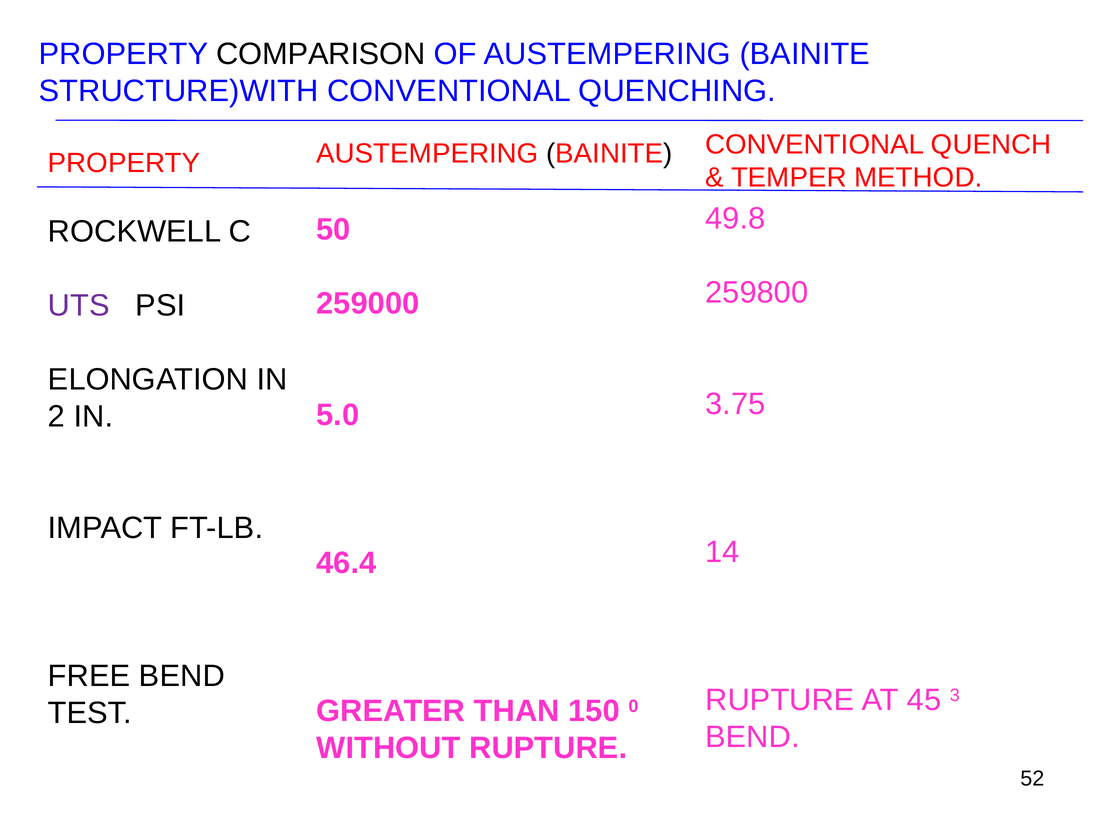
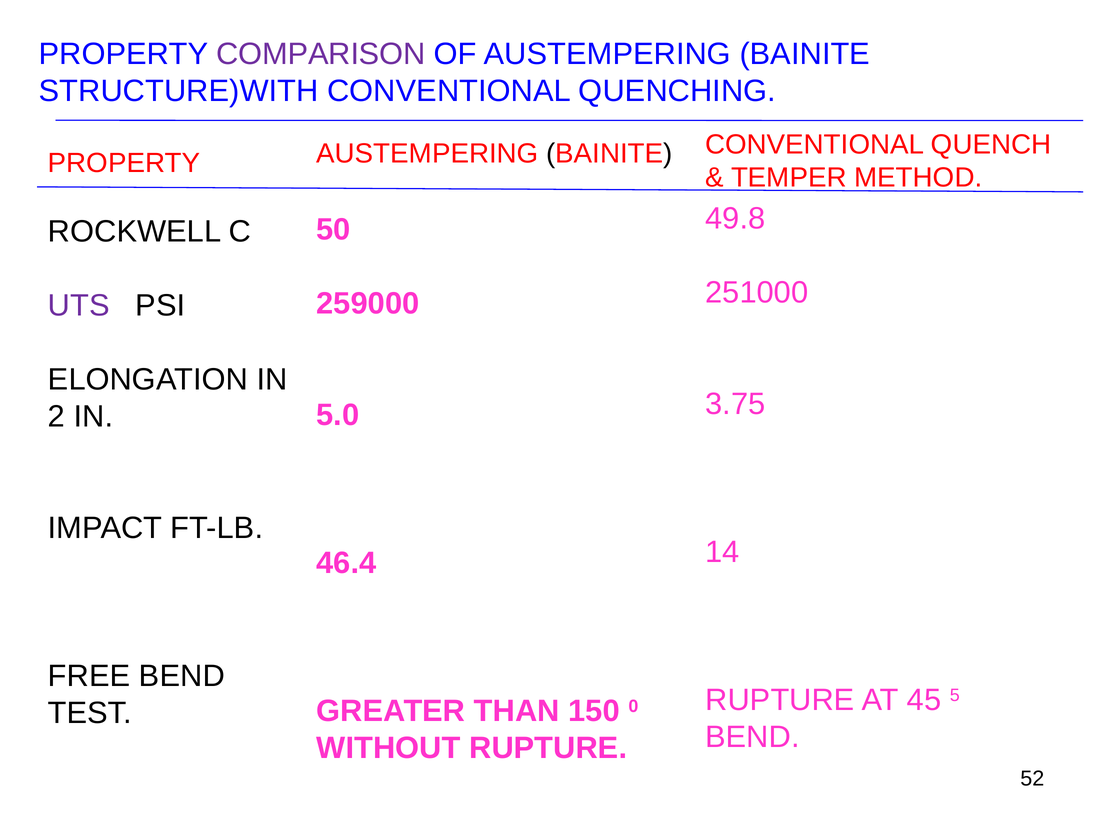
COMPARISON colour: black -> purple
259800: 259800 -> 251000
3: 3 -> 5
